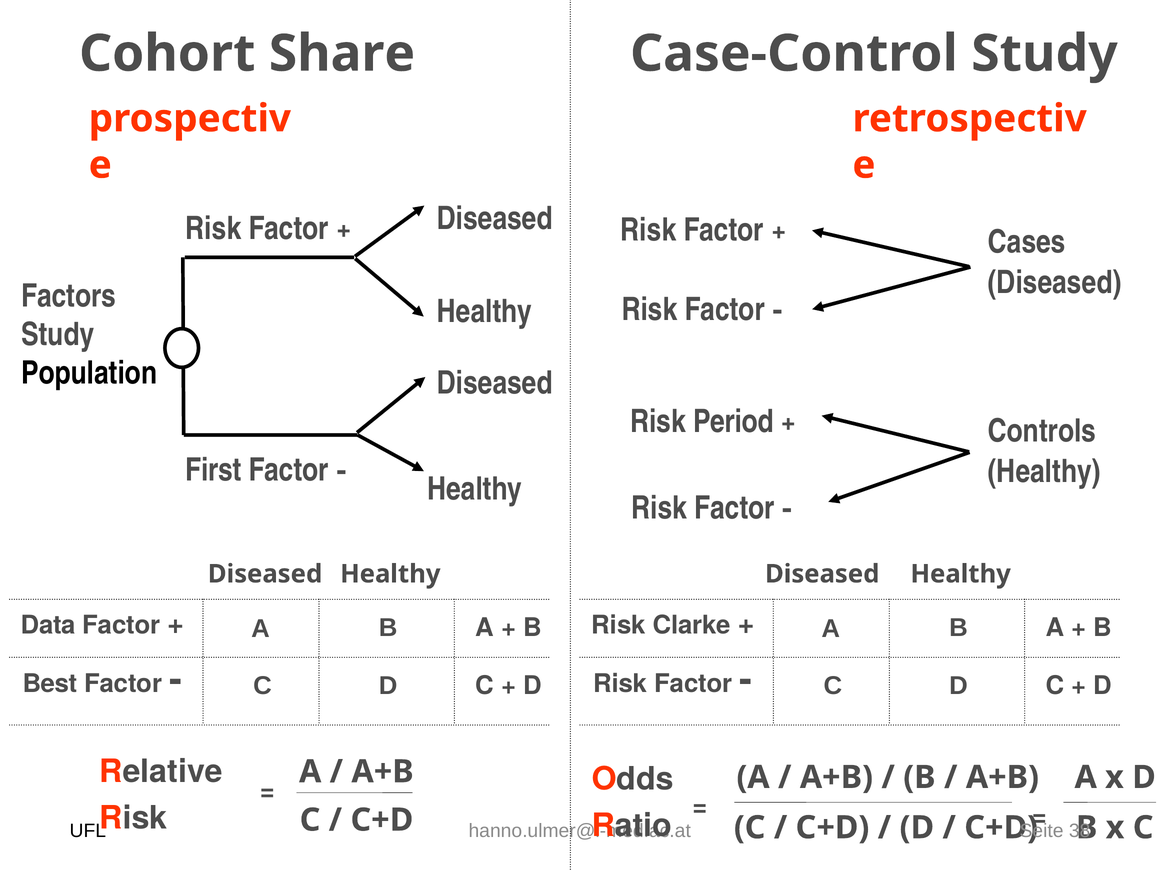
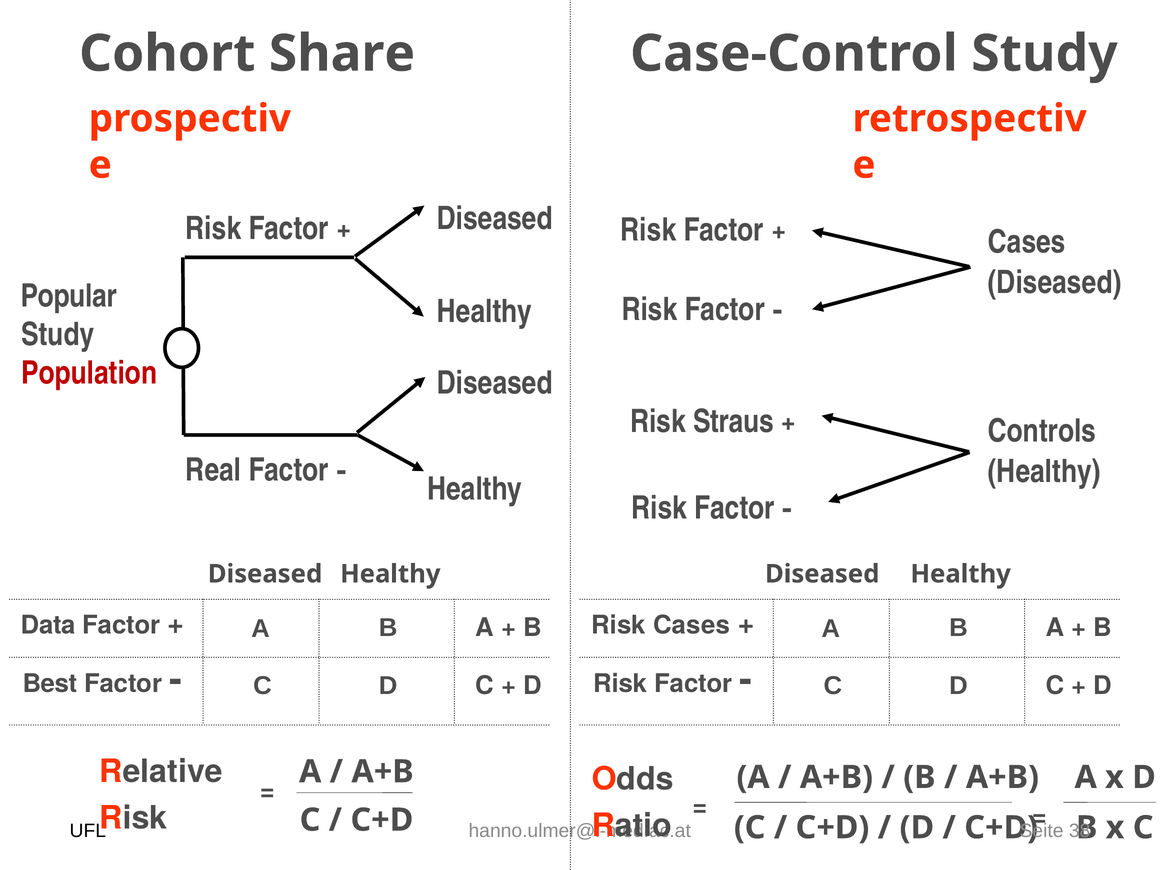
Factors: Factors -> Popular
Population colour: black -> red
Period: Period -> Straus
First: First -> Real
Risk Clarke: Clarke -> Cases
